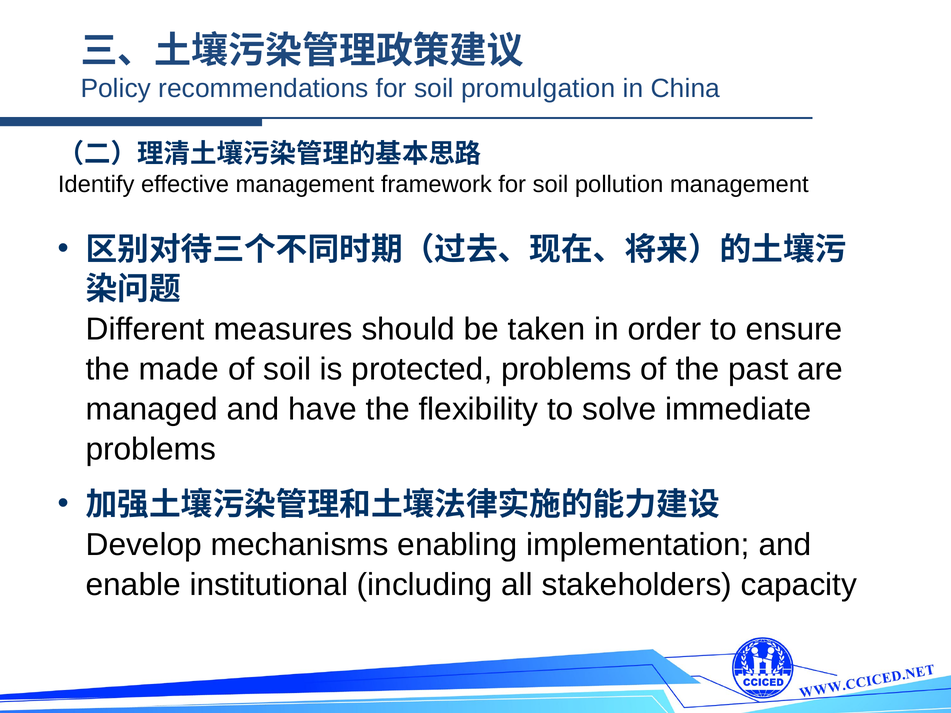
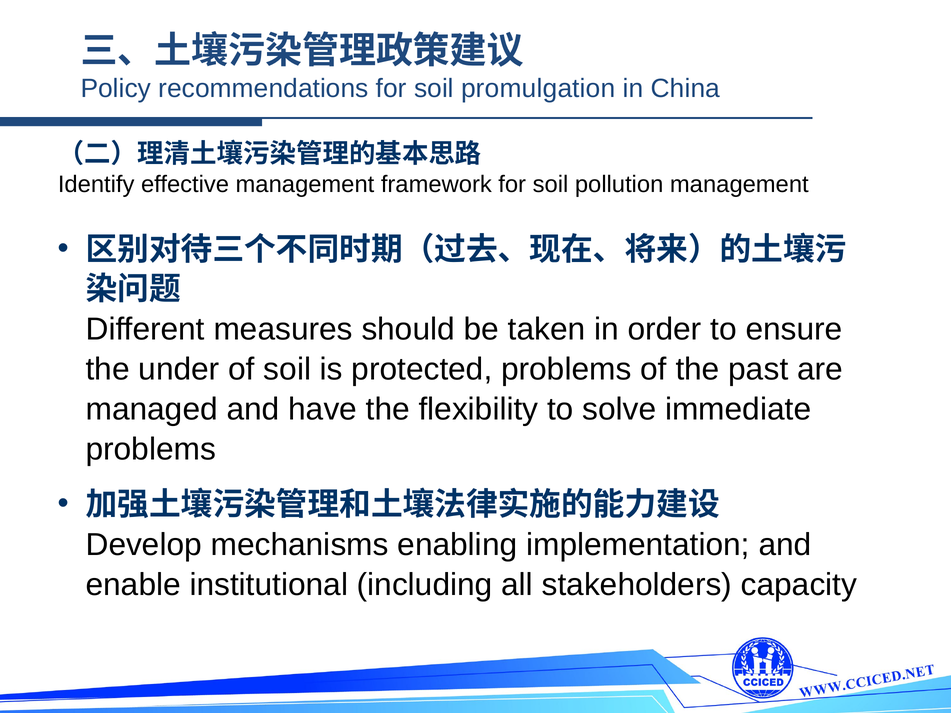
made: made -> under
